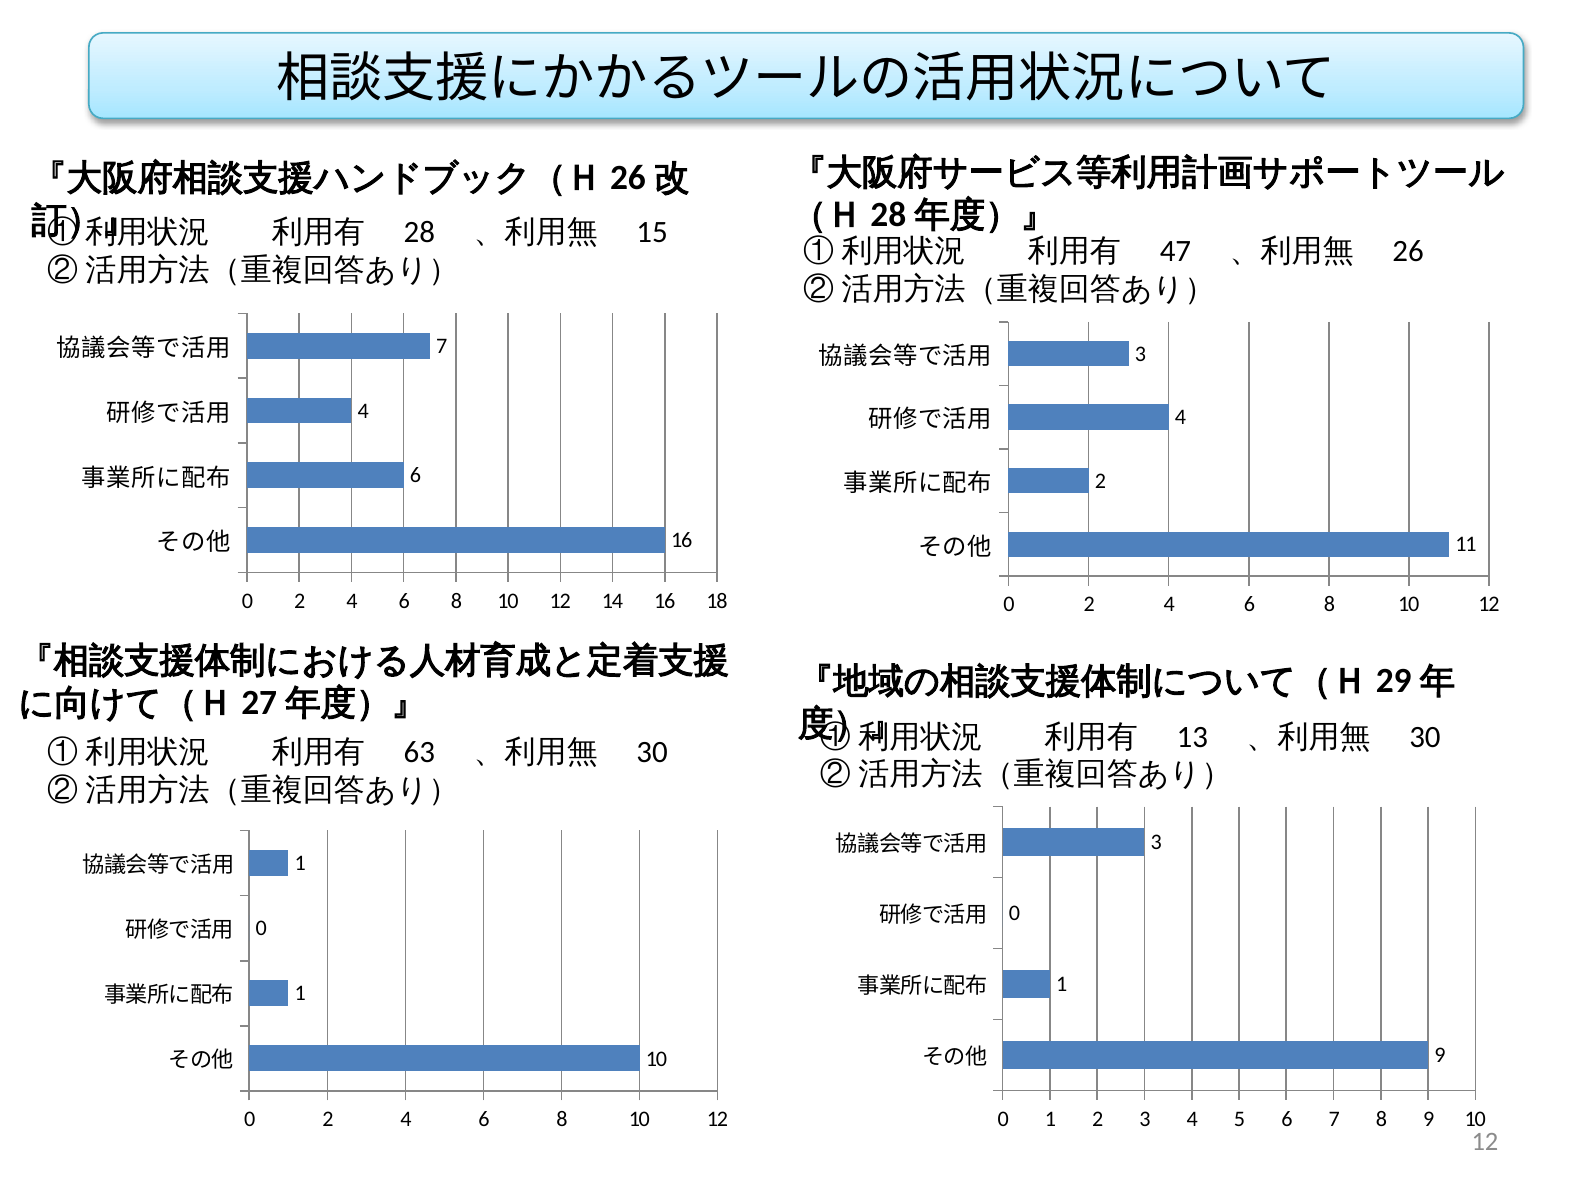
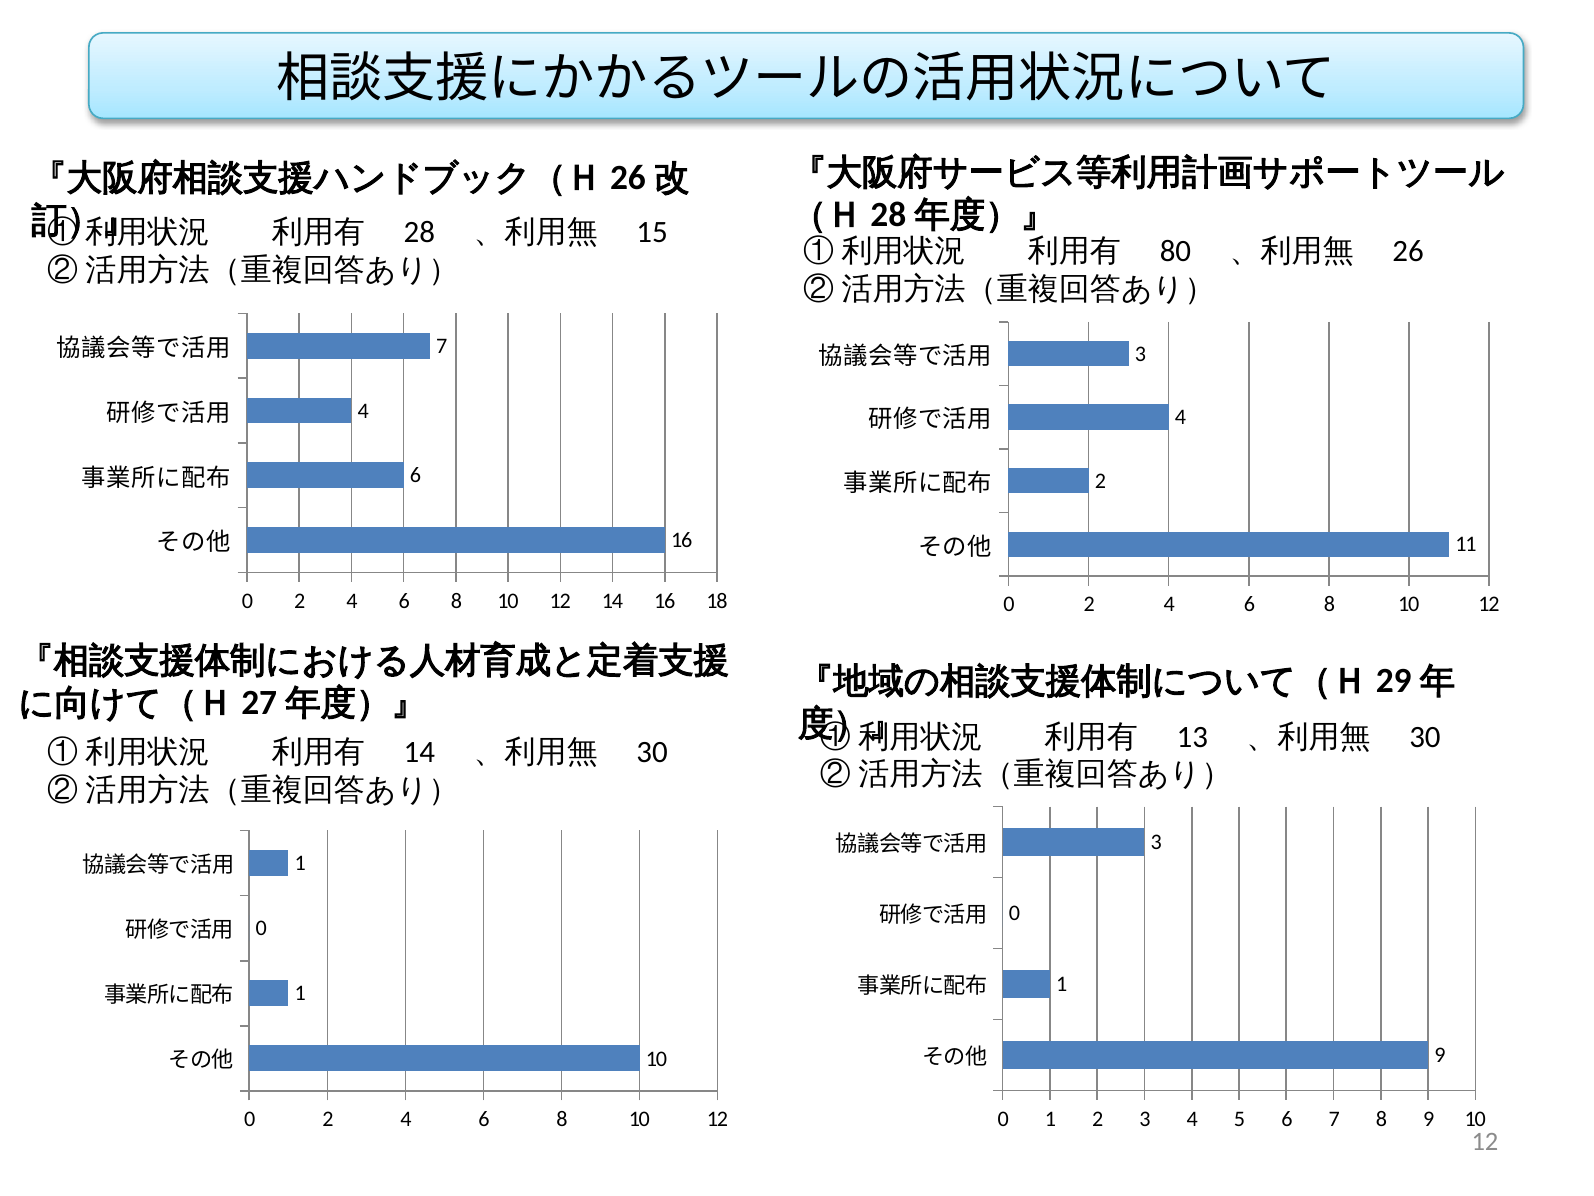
47: 47 -> 80
63 at (419, 752): 63 -> 14
